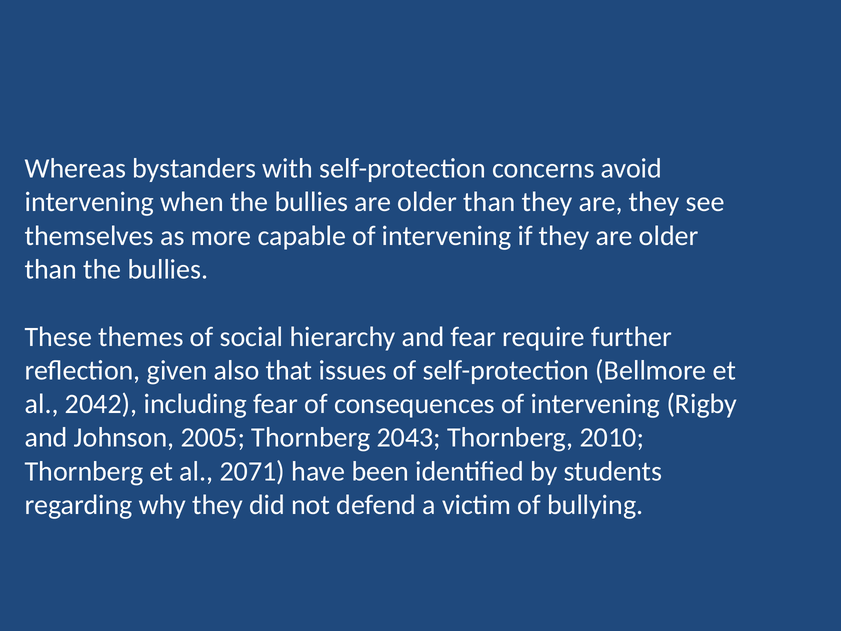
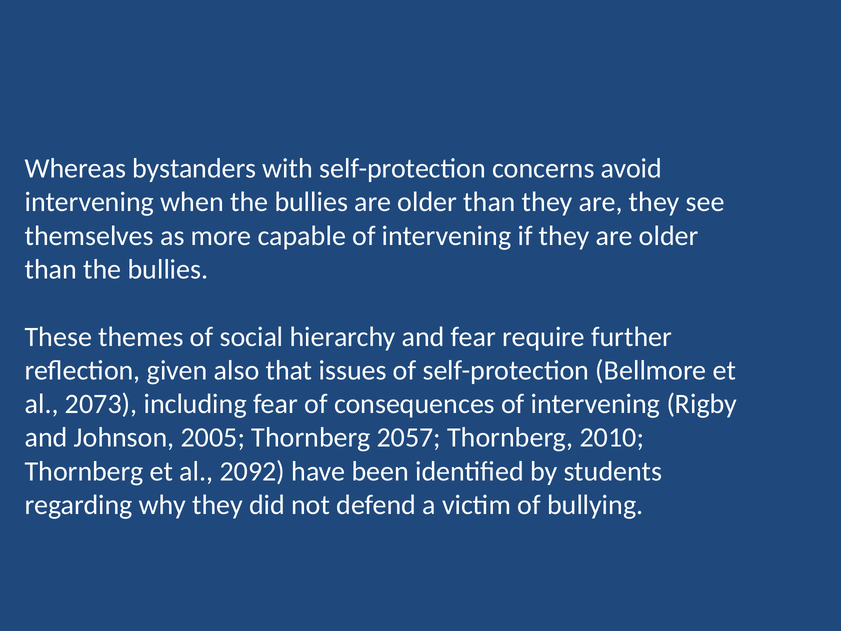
2042: 2042 -> 2073
2043: 2043 -> 2057
2071: 2071 -> 2092
